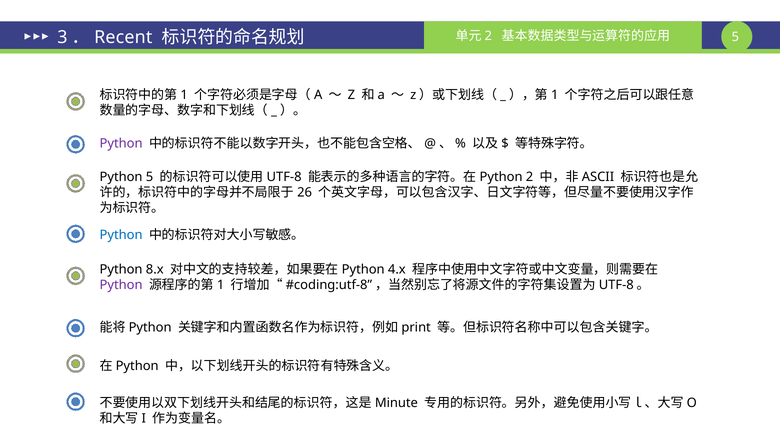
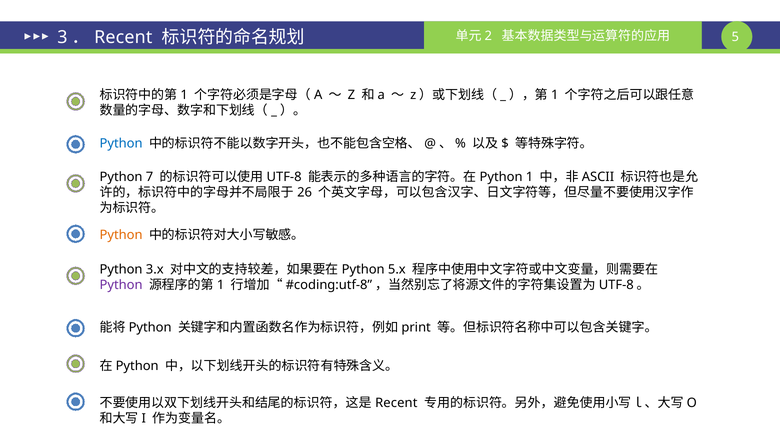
Python at (121, 143) colour: purple -> blue
Python 5: 5 -> 7
2: 2 -> 1
Python at (121, 235) colour: blue -> orange
8.x: 8.x -> 3.x
4.x: 4.x -> 5.x
Minute at (396, 402): Minute -> Recent
